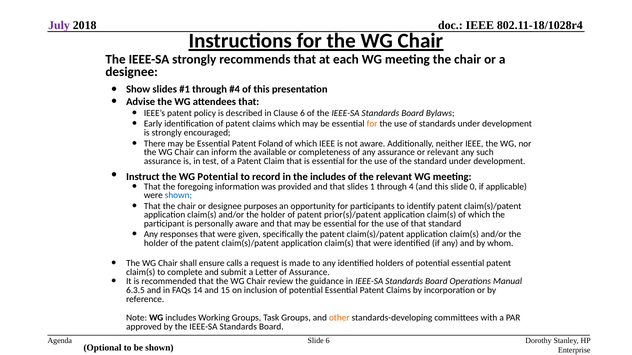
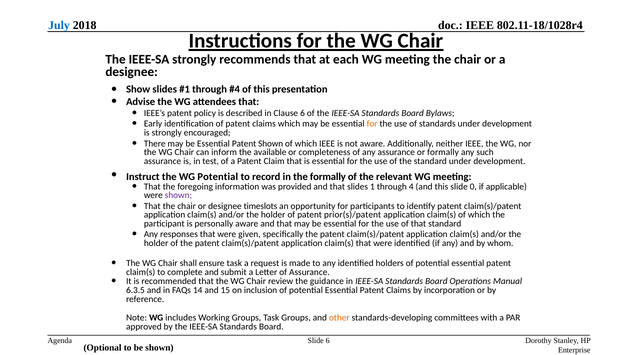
July colour: purple -> blue
Patent Foland: Foland -> Shown
or relevant: relevant -> formally
the includes: includes -> formally
shown at (178, 196) colour: blue -> purple
purposes: purposes -> timeslots
ensure calls: calls -> task
